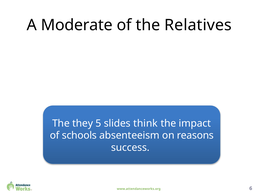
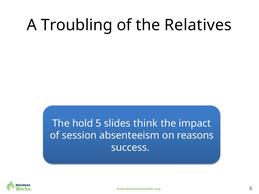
Moderate: Moderate -> Troubling
they: they -> hold
schools: schools -> session
